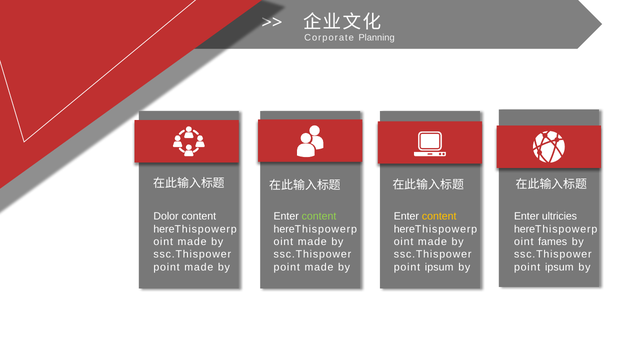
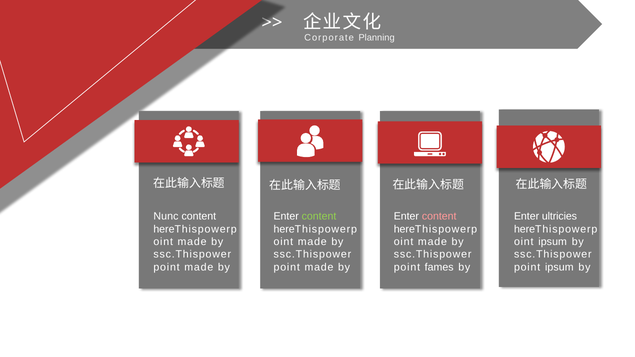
Dolor: Dolor -> Nunc
content at (439, 217) colour: yellow -> pink
fames at (553, 242): fames -> ipsum
ipsum at (439, 267): ipsum -> fames
